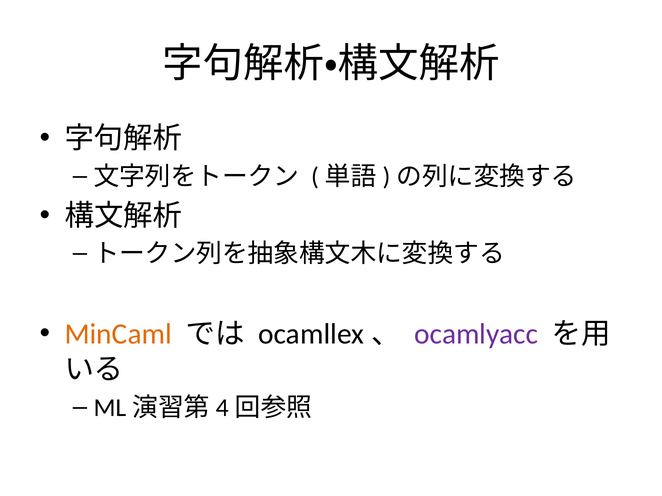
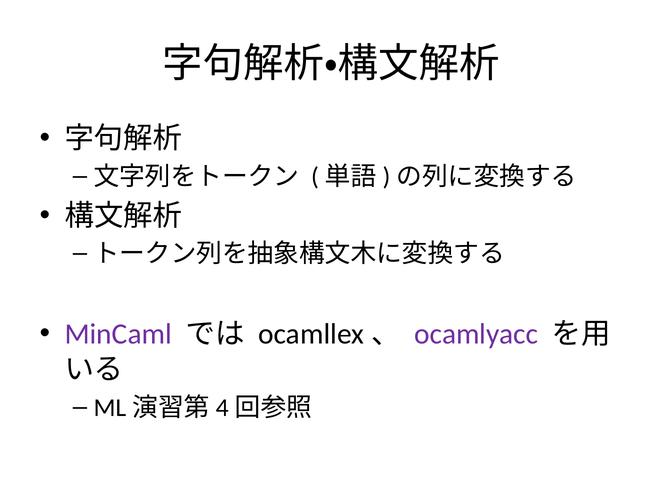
MinCaml colour: orange -> purple
